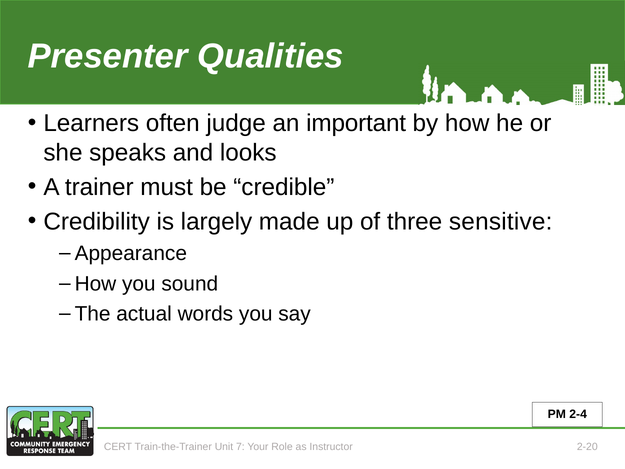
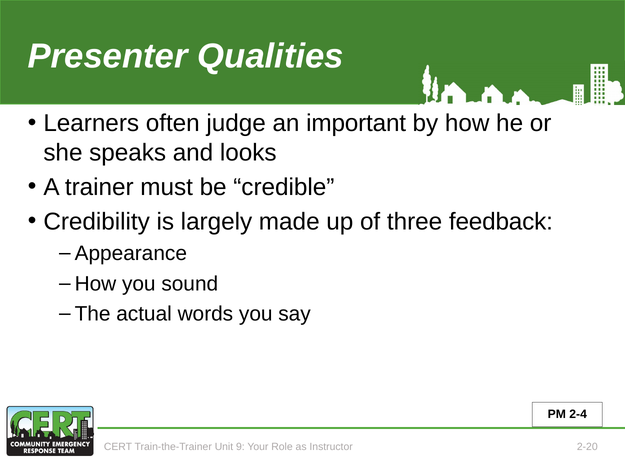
sensitive: sensitive -> feedback
7: 7 -> 9
